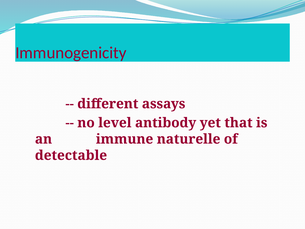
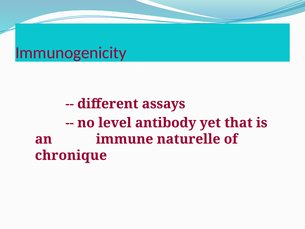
detectable: detectable -> chronique
